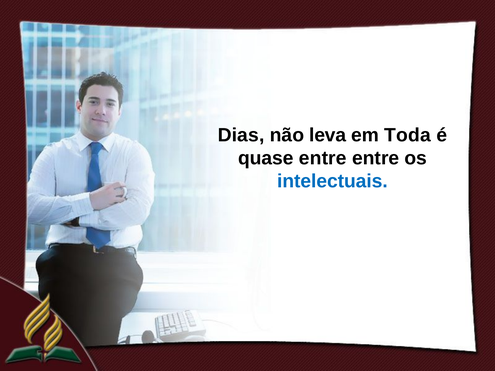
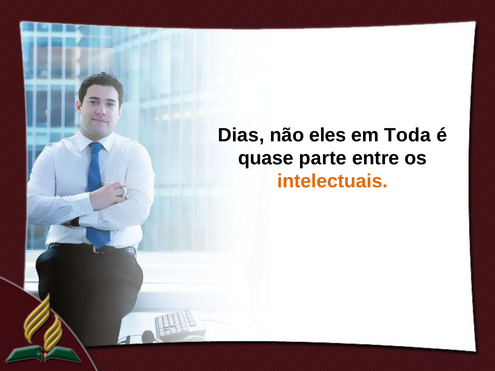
leva: leva -> eles
quase entre: entre -> parte
intelectuais colour: blue -> orange
